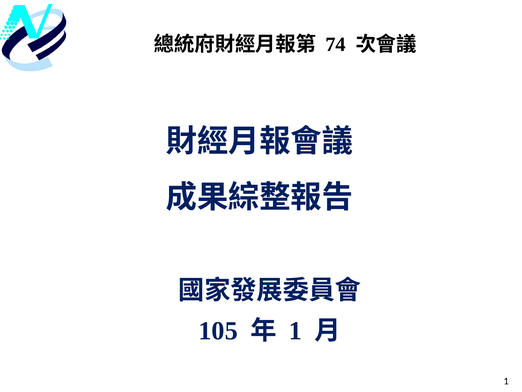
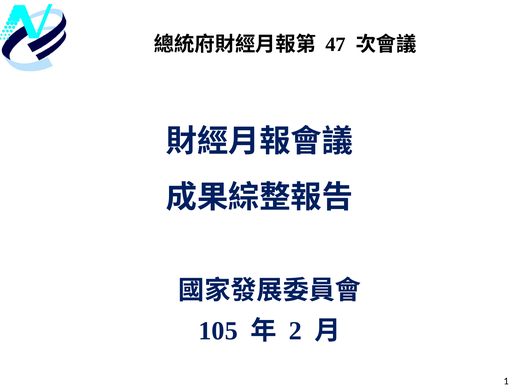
74: 74 -> 47
1 at (295, 330): 1 -> 2
